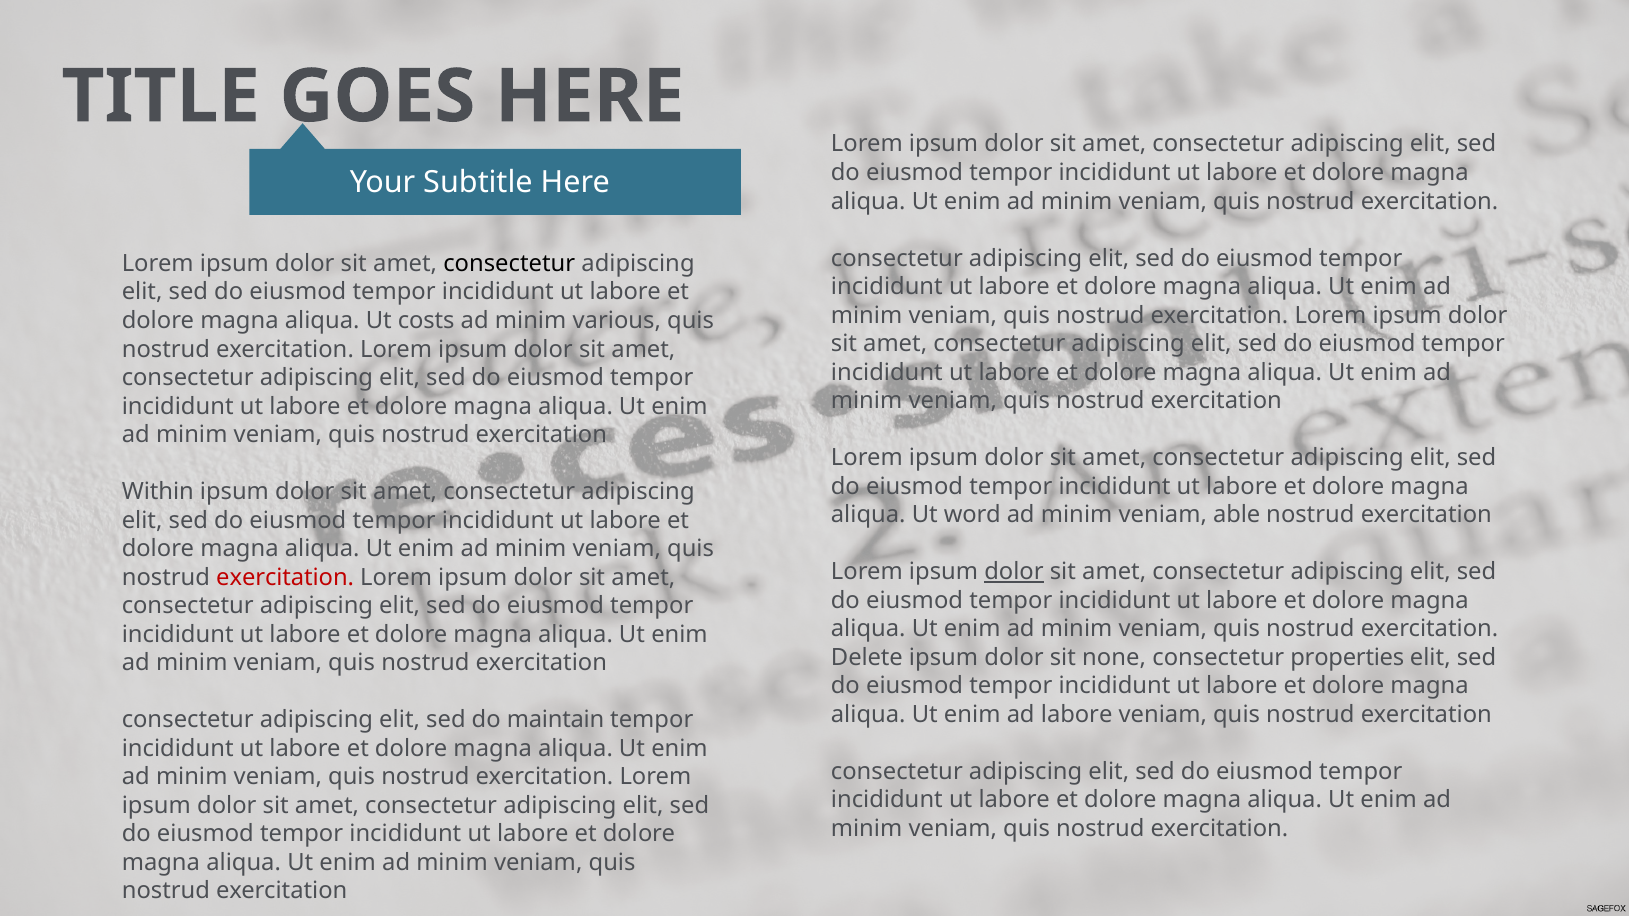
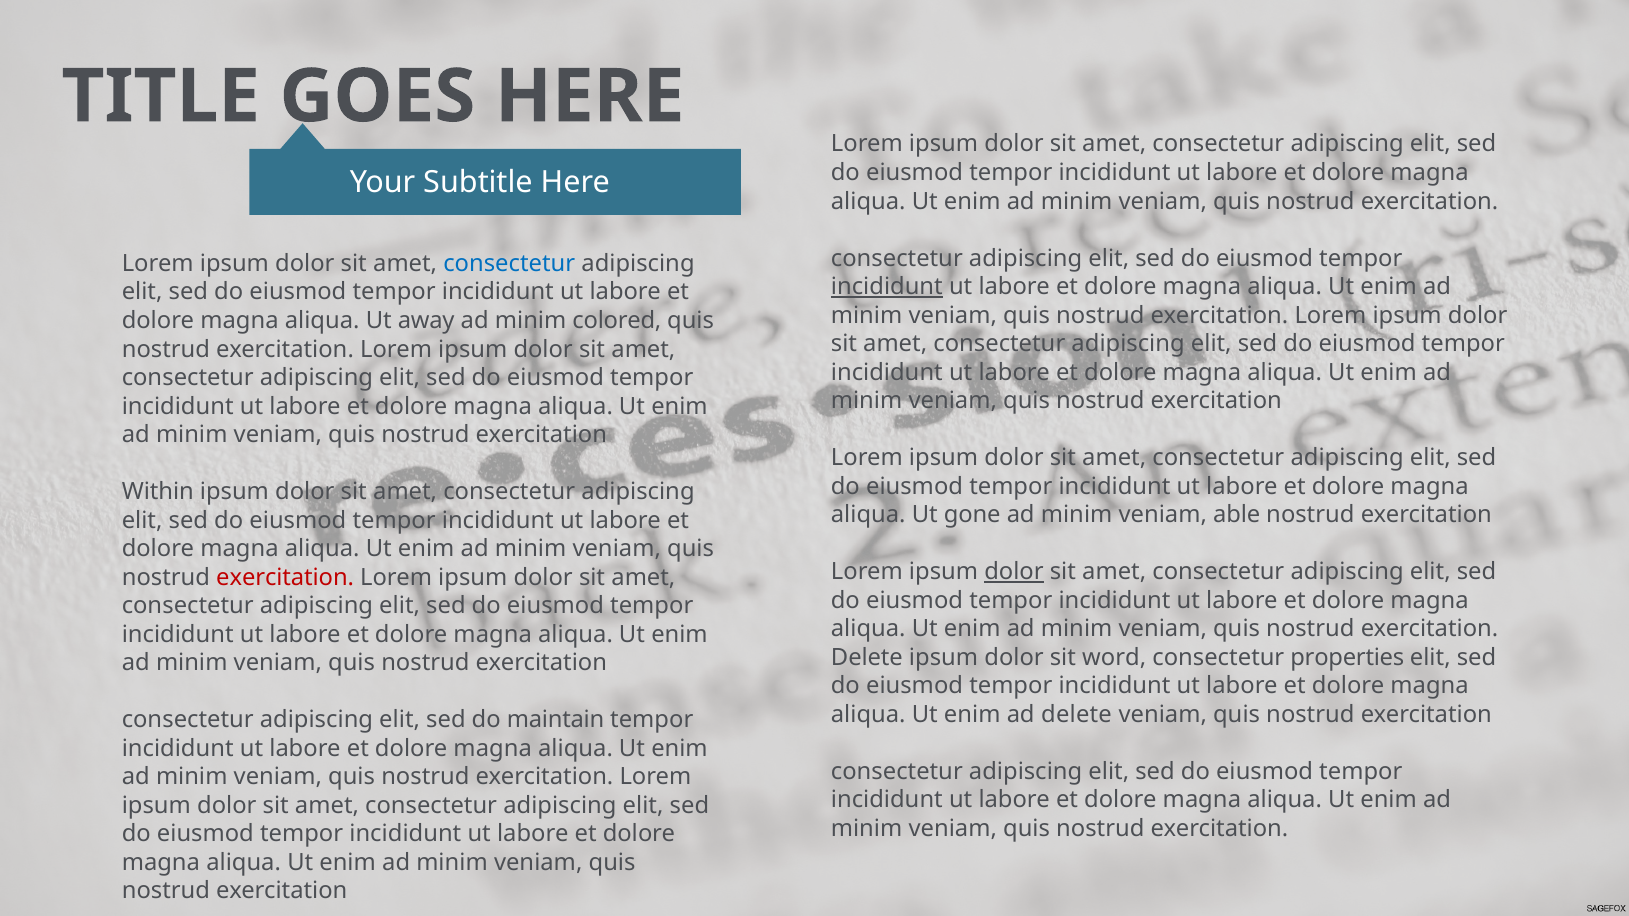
consectetur at (509, 264) colour: black -> blue
incididunt at (887, 287) underline: none -> present
costs: costs -> away
various: various -> colored
word: word -> gone
none: none -> word
ad labore: labore -> delete
